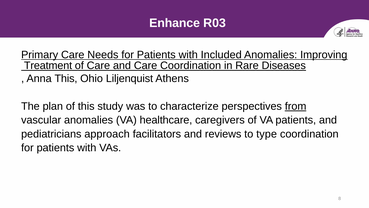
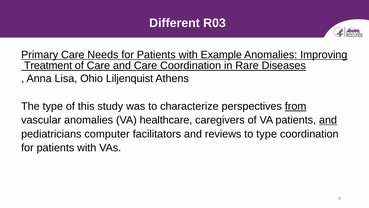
Enhance: Enhance -> Different
Included: Included -> Example
Anna This: This -> Lisa
The plan: plan -> type
and at (328, 120) underline: none -> present
approach: approach -> computer
